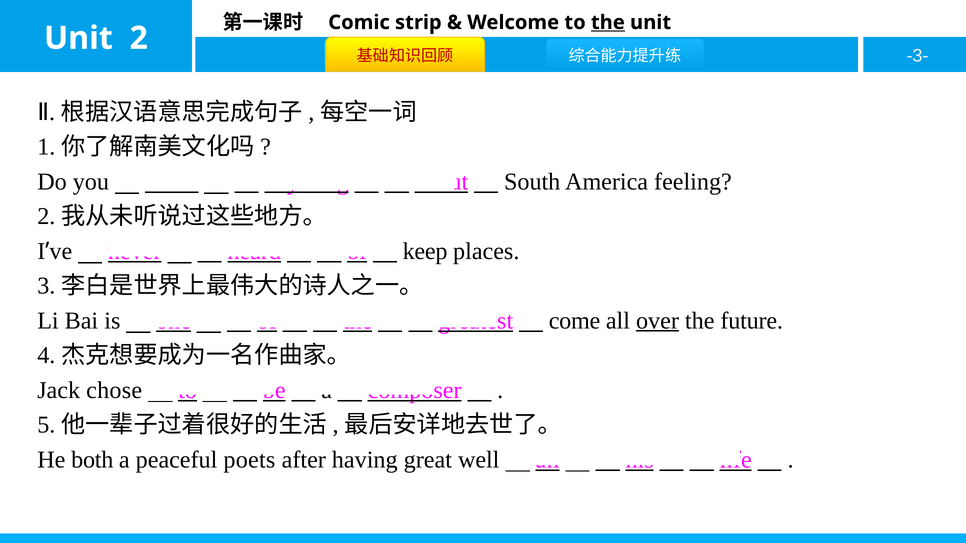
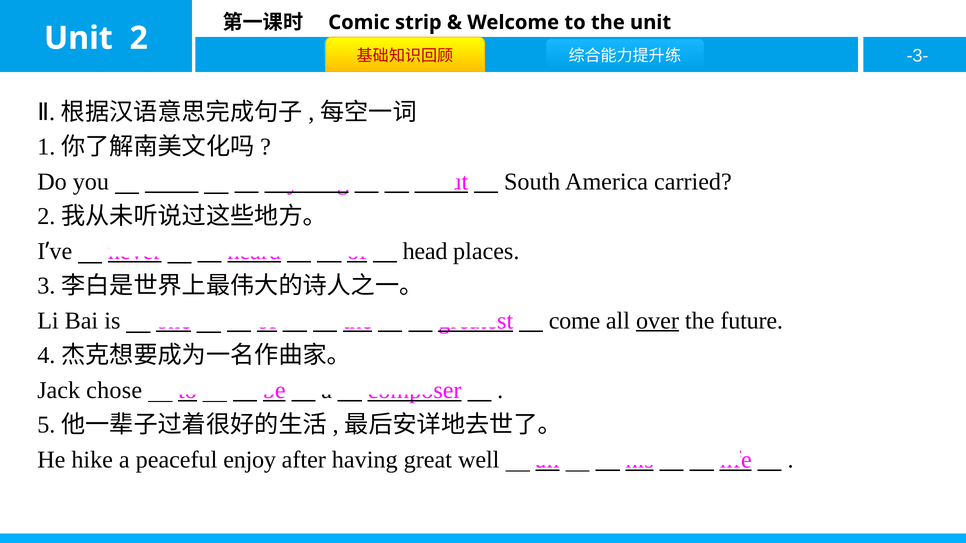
the at (608, 22) underline: present -> none
feeling: feeling -> carried
keep: keep -> head
both: both -> hike
poets: poets -> enjoy
